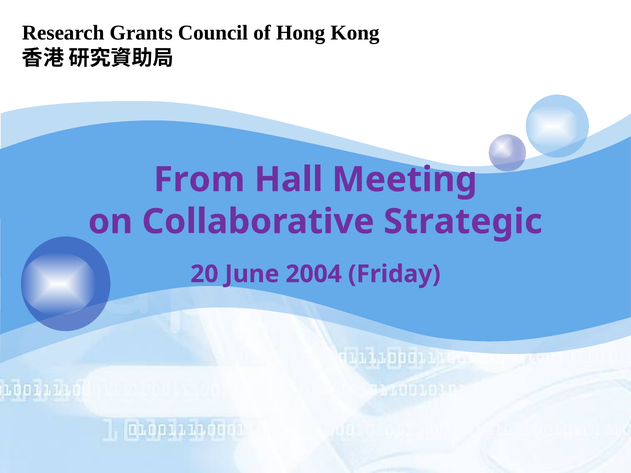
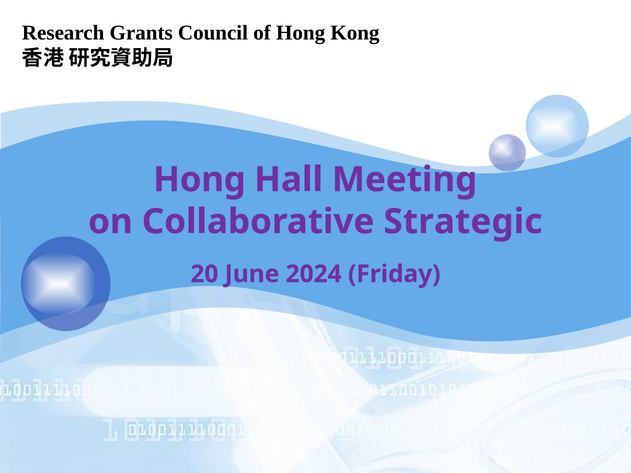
From at (199, 180): From -> Hong
2004: 2004 -> 2024
